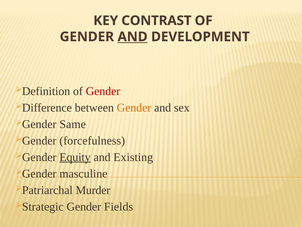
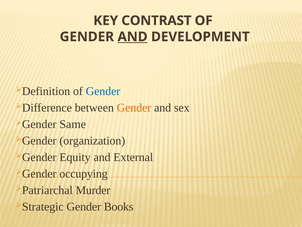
Gender at (103, 91) colour: red -> blue
forcefulness: forcefulness -> organization
Equity underline: present -> none
Existing: Existing -> External
masculine: masculine -> occupying
Fields: Fields -> Books
